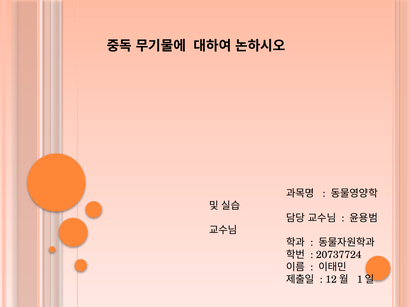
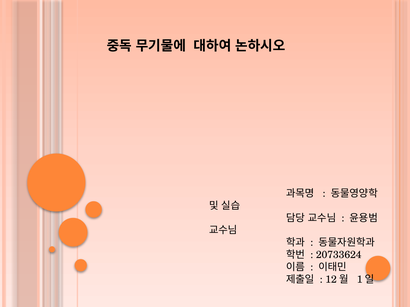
20737724: 20737724 -> 20733624
